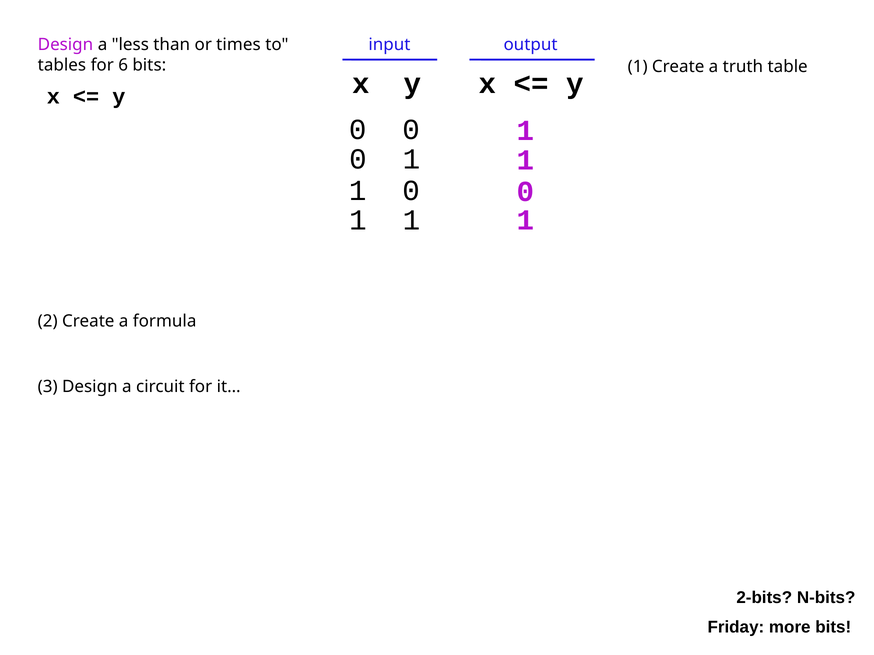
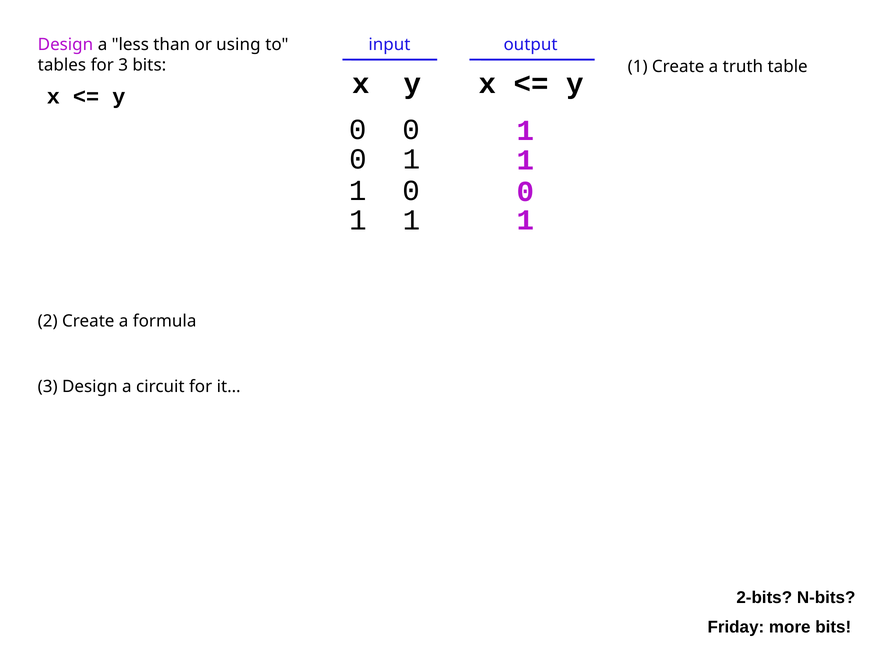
times: times -> using
for 6: 6 -> 3
